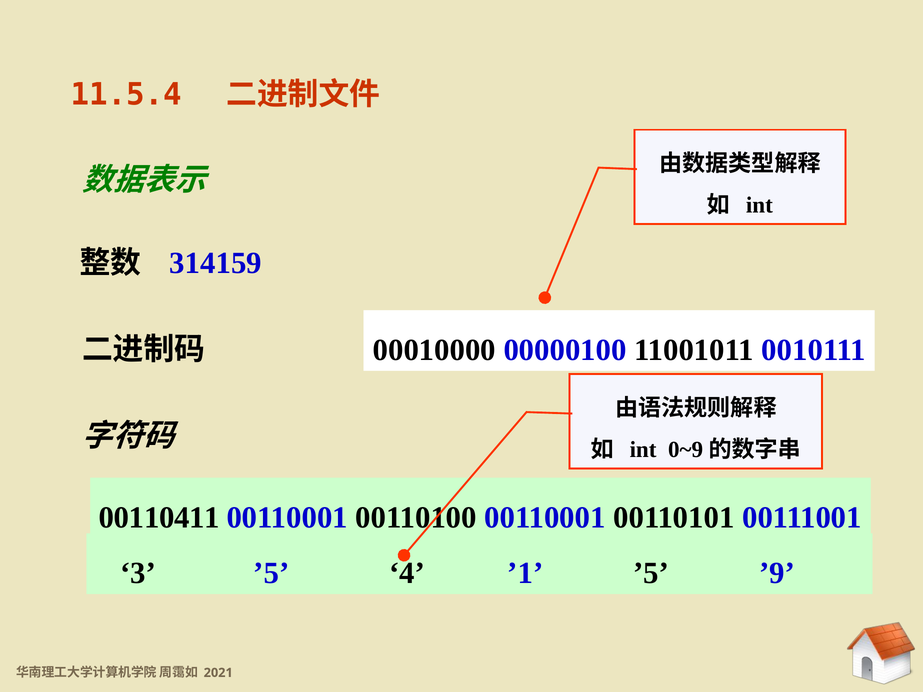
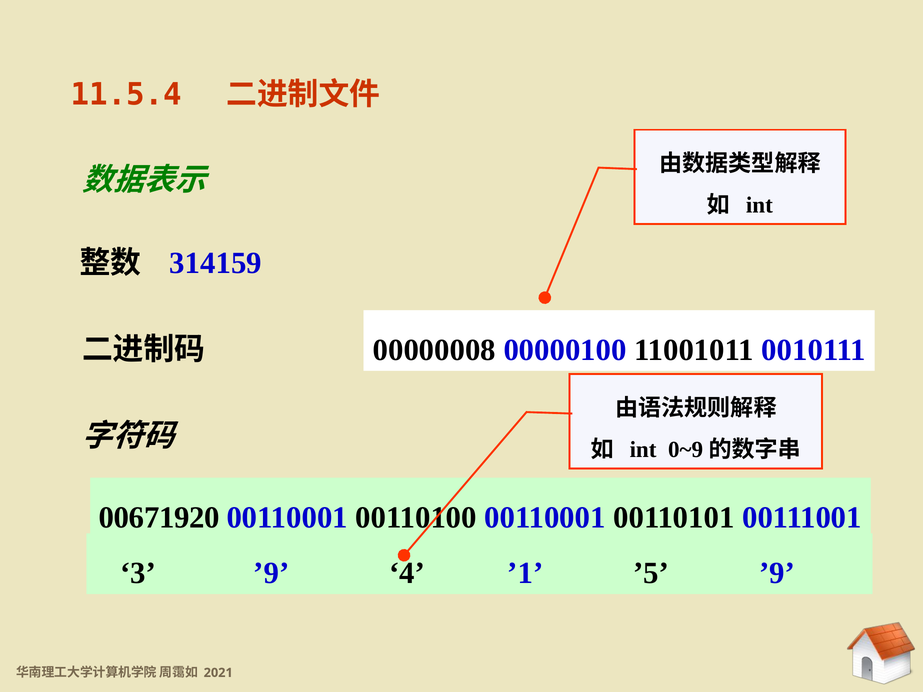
00010000: 00010000 -> 00000008
00110411: 00110411 -> 00671920
3 ’5: ’5 -> ’9
